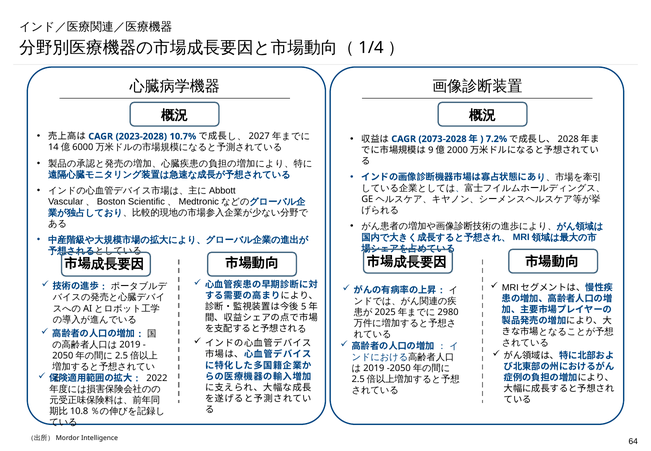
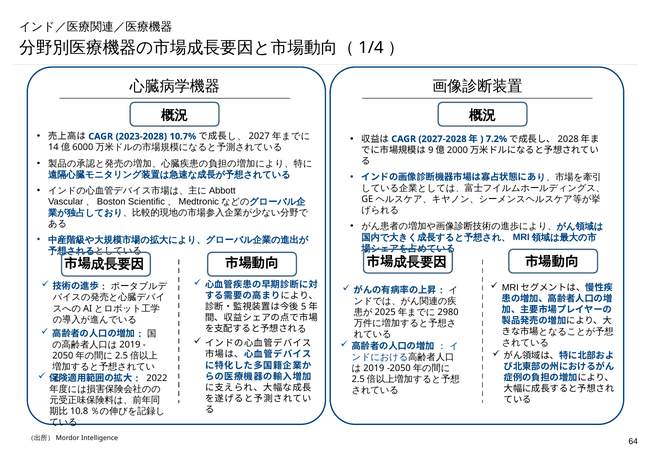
2073-2028: 2073-2028 -> 2027-2028
